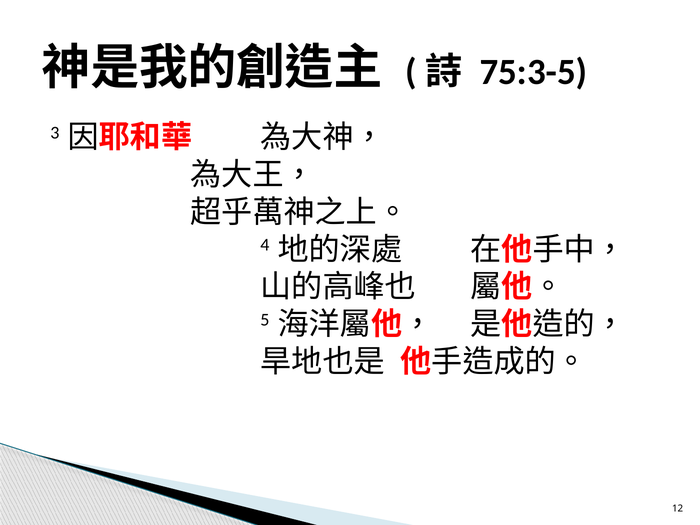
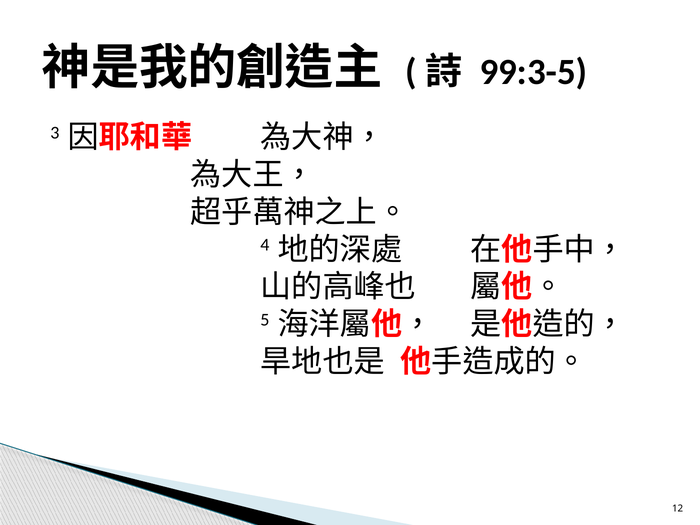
75:3-5: 75:3-5 -> 99:3-5
